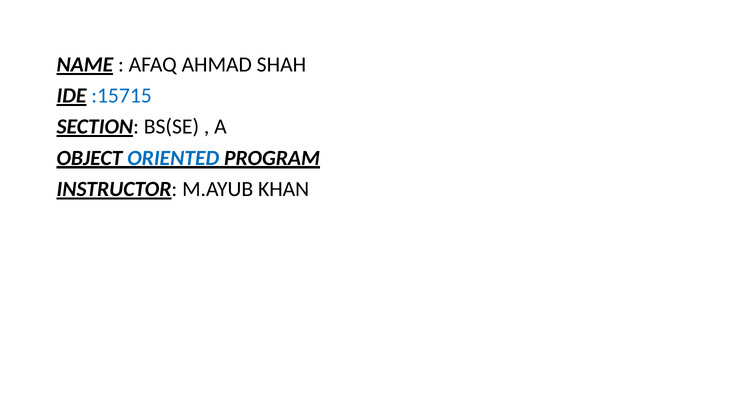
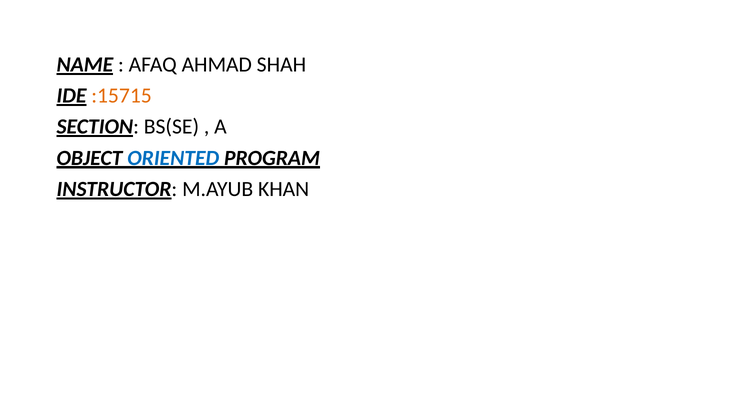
:15715 colour: blue -> orange
